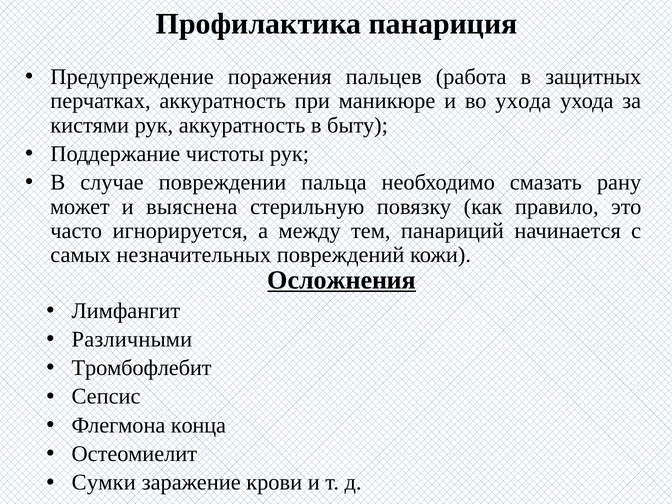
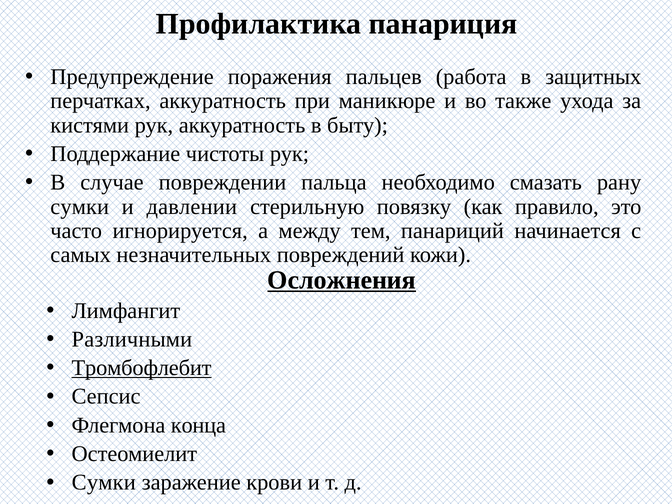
во ухода: ухода -> также
может at (80, 207): может -> сумки
выяснена: выяснена -> давлении
Тромбофлебит underline: none -> present
